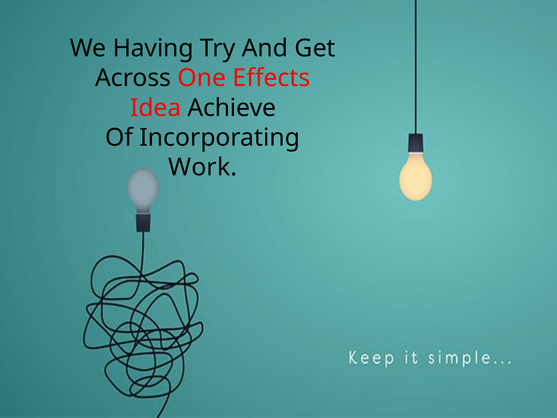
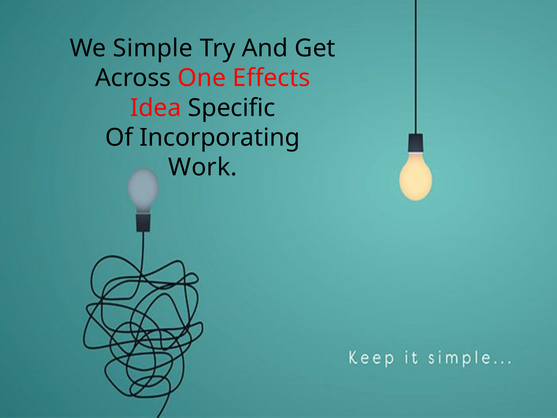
Having: Having -> Simple
Achieve: Achieve -> Specific
